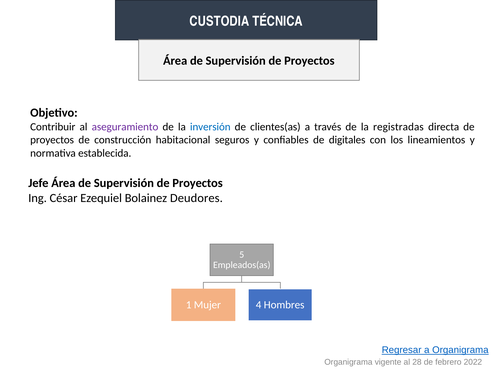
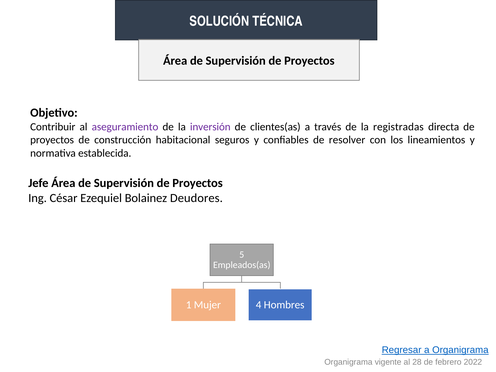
CUSTODIA: CUSTODIA -> SOLUCIÓN
inversión colour: blue -> purple
digitales: digitales -> resolver
